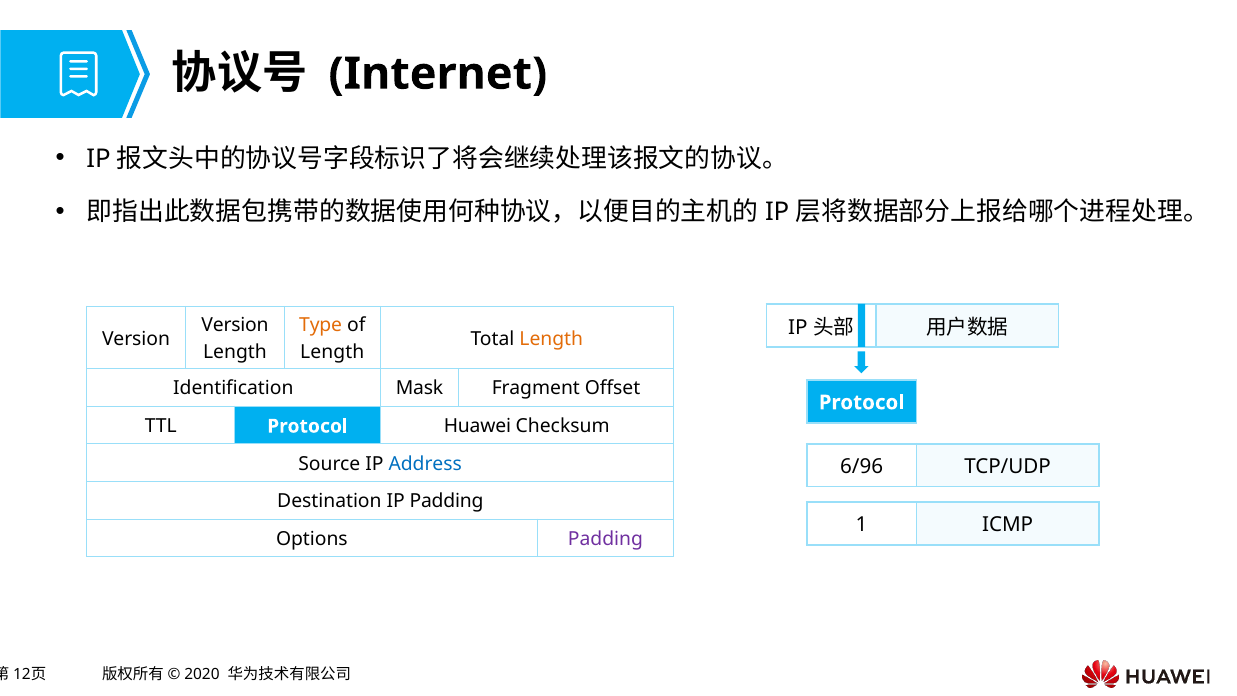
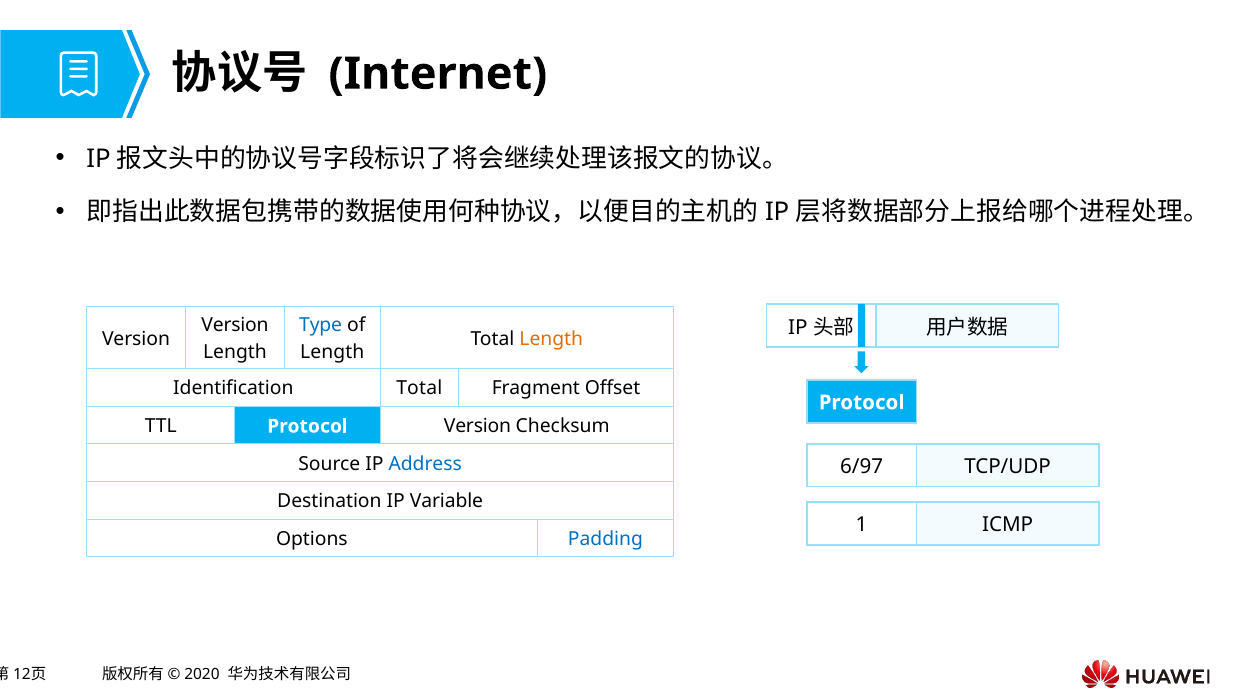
Type colour: orange -> blue
Identification Mask: Mask -> Total
Protocol Huawei: Huawei -> Version
6/96: 6/96 -> 6/97
IP Padding: Padding -> Variable
Padding at (605, 539) colour: purple -> blue
